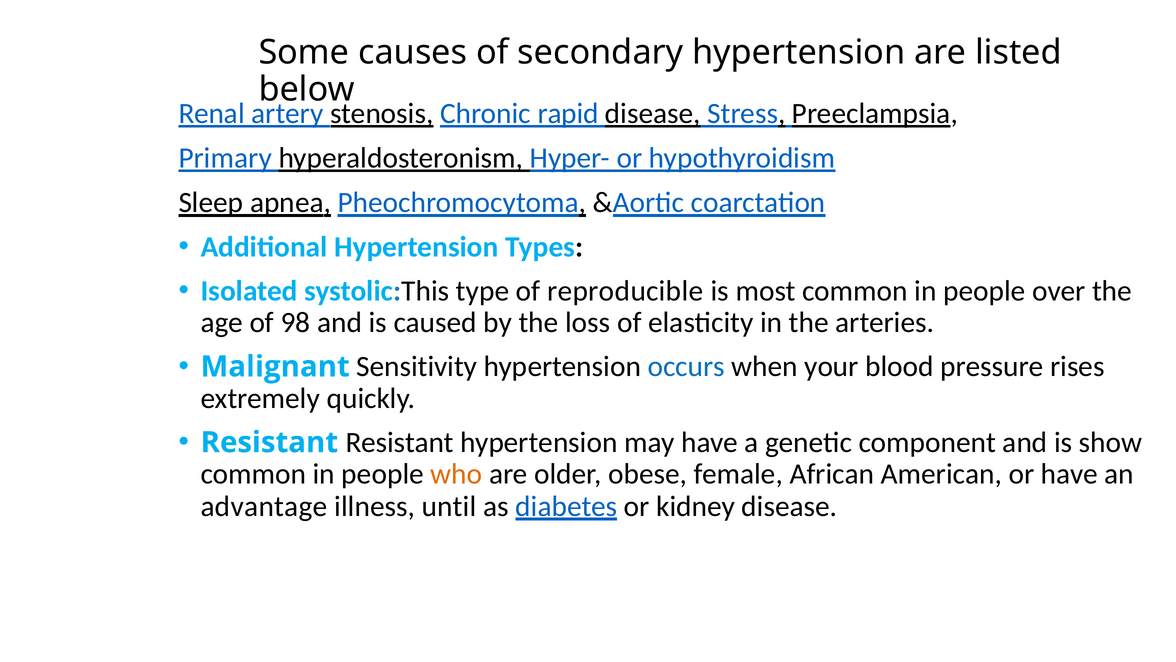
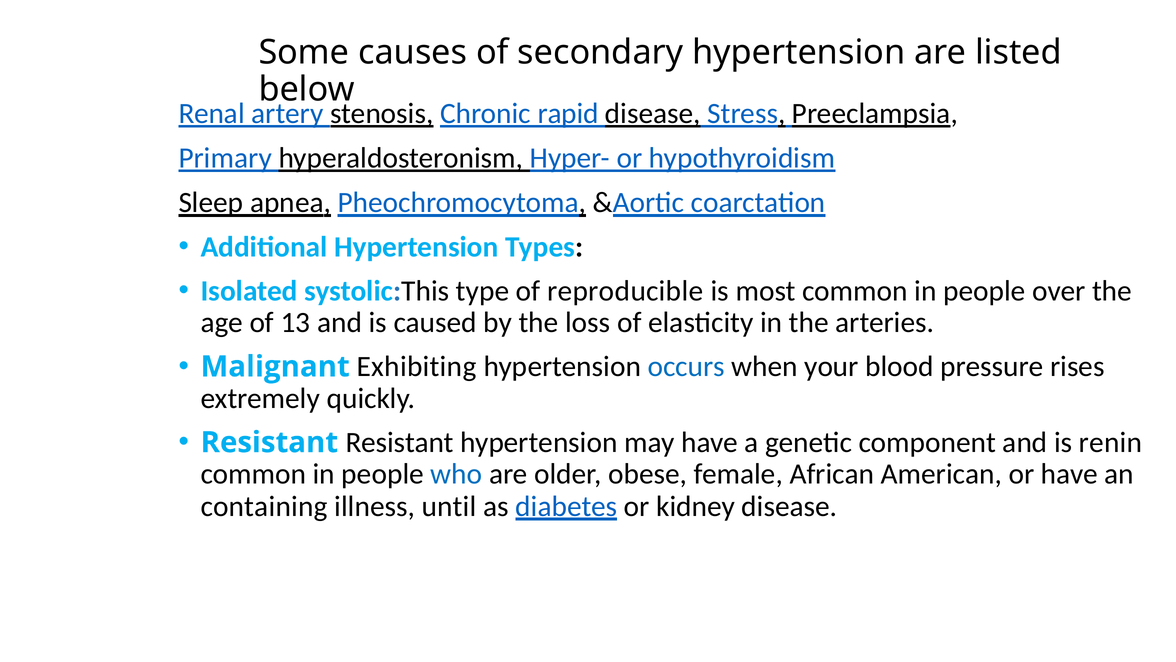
98: 98 -> 13
Sensitivity: Sensitivity -> Exhibiting
show: show -> renin
who colour: orange -> blue
advantage: advantage -> containing
